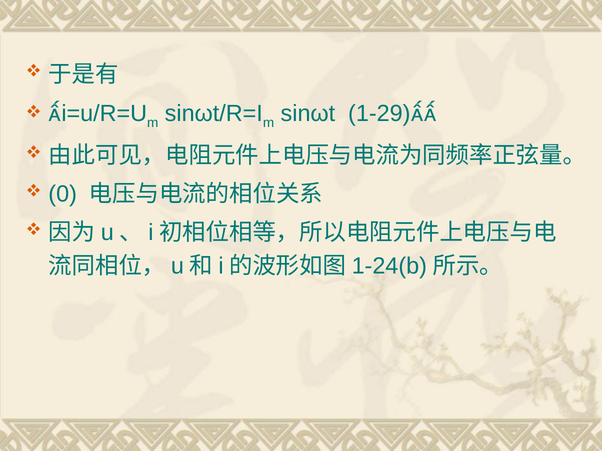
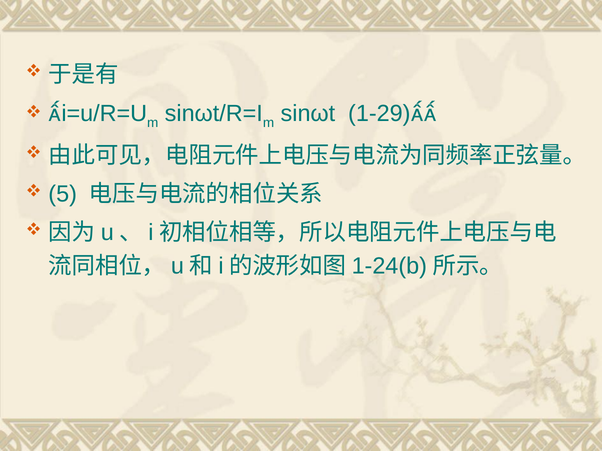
0: 0 -> 5
